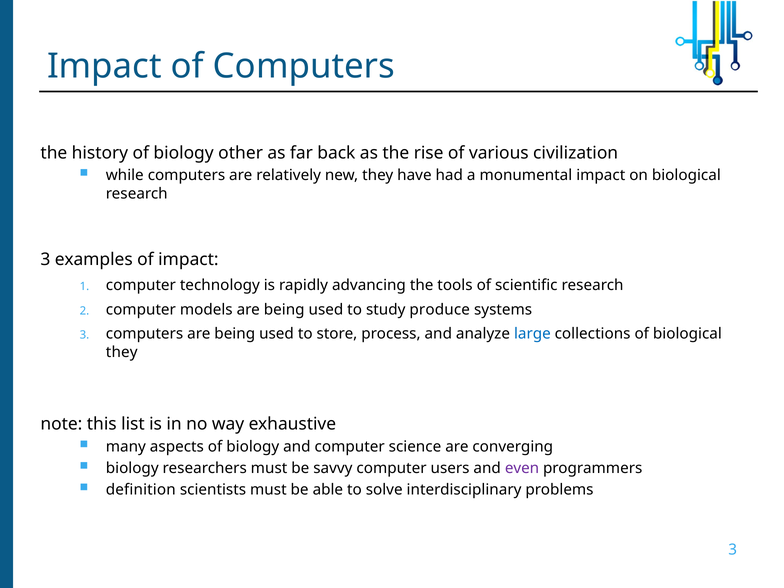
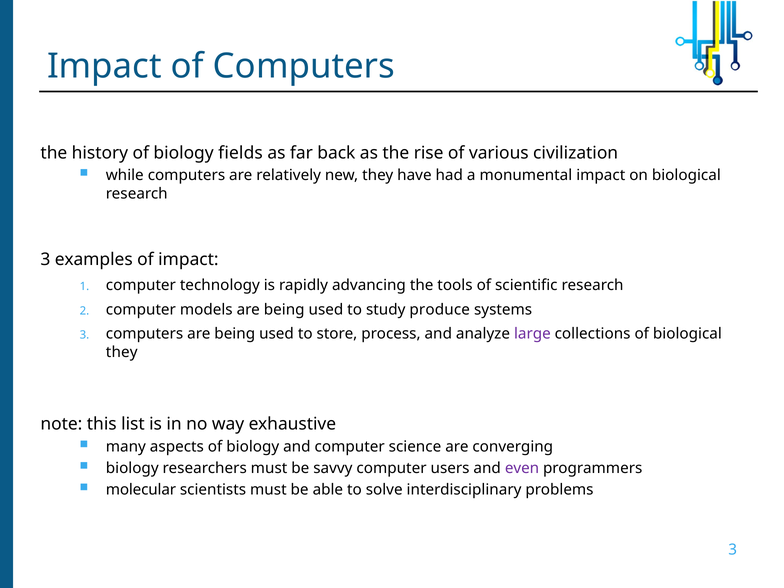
other: other -> fields
large colour: blue -> purple
definition: definition -> molecular
